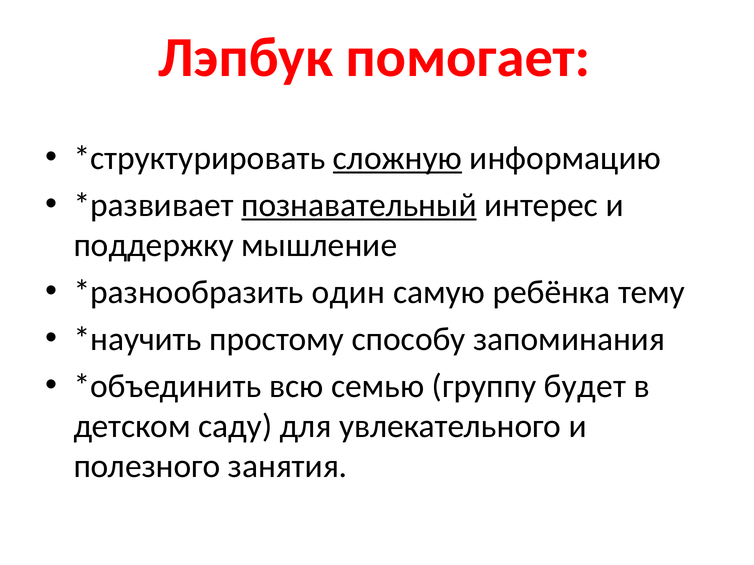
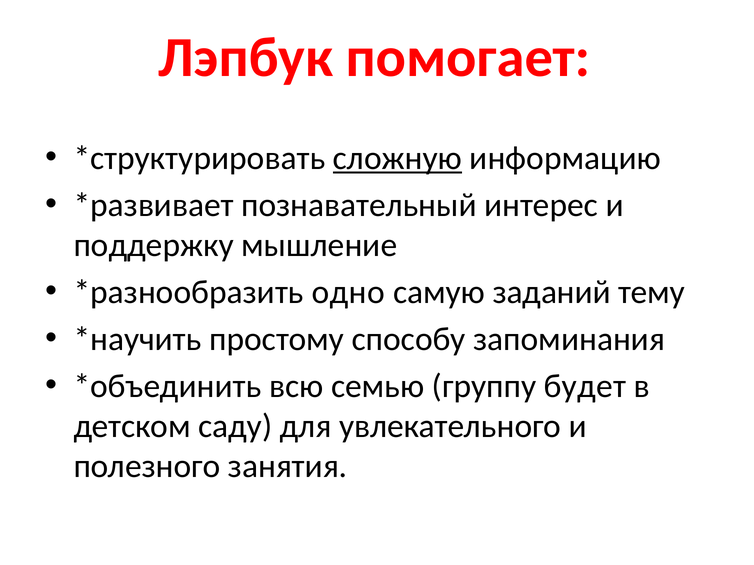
познавательный underline: present -> none
один: один -> одно
ребёнка: ребёнка -> заданий
